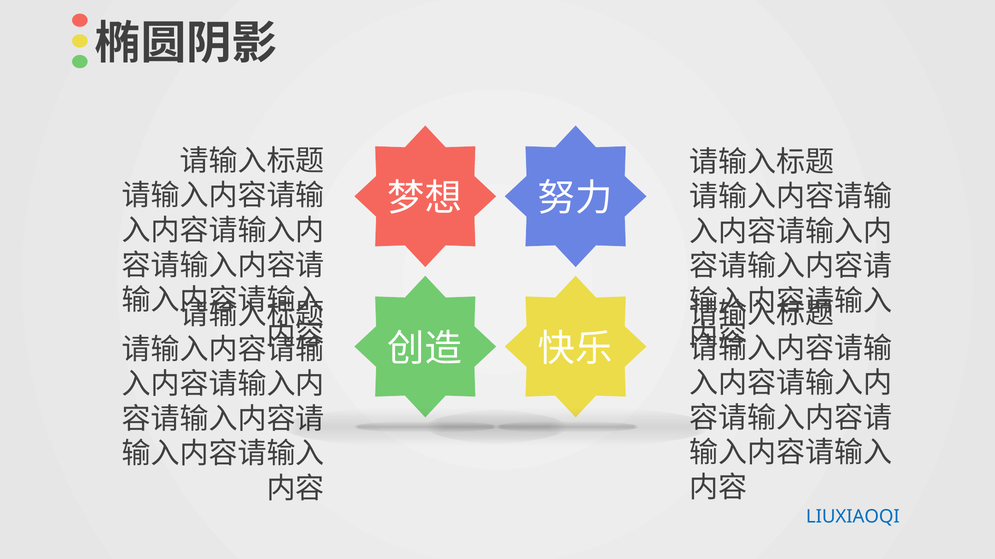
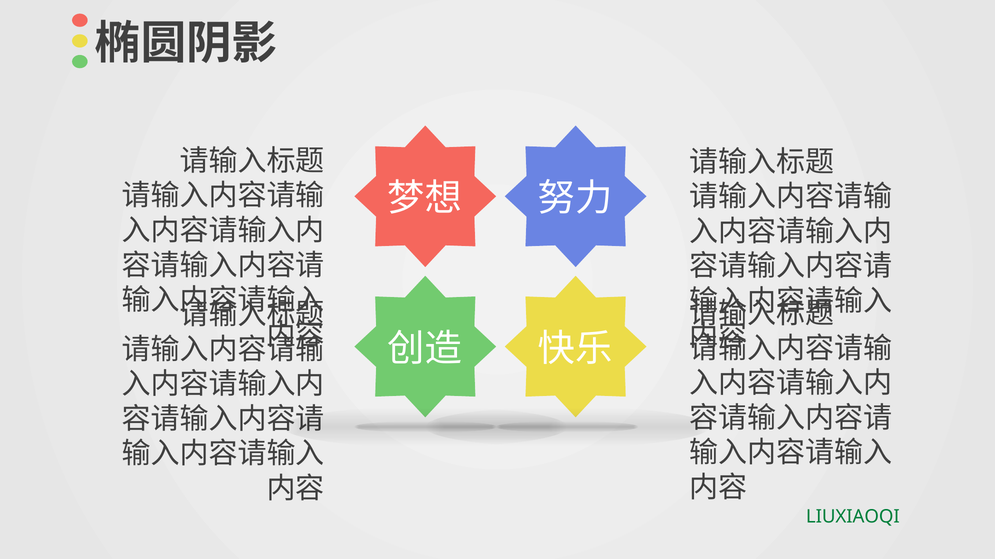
LIUXIAOQI colour: blue -> green
